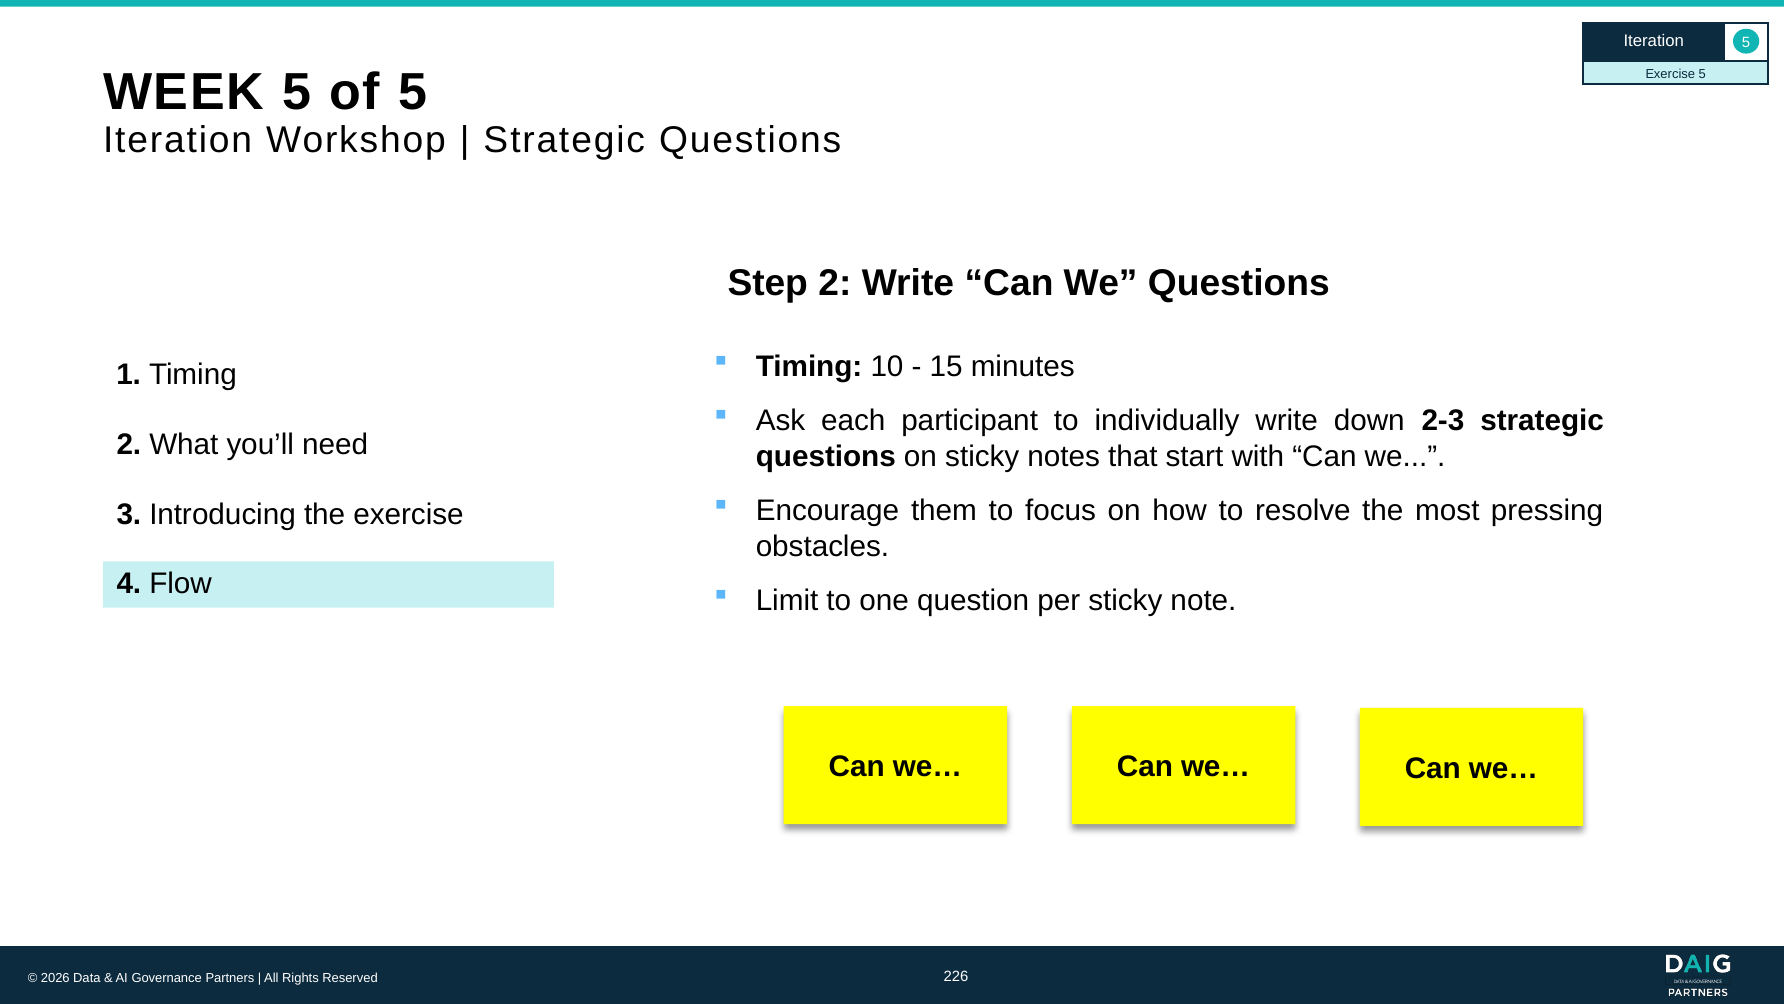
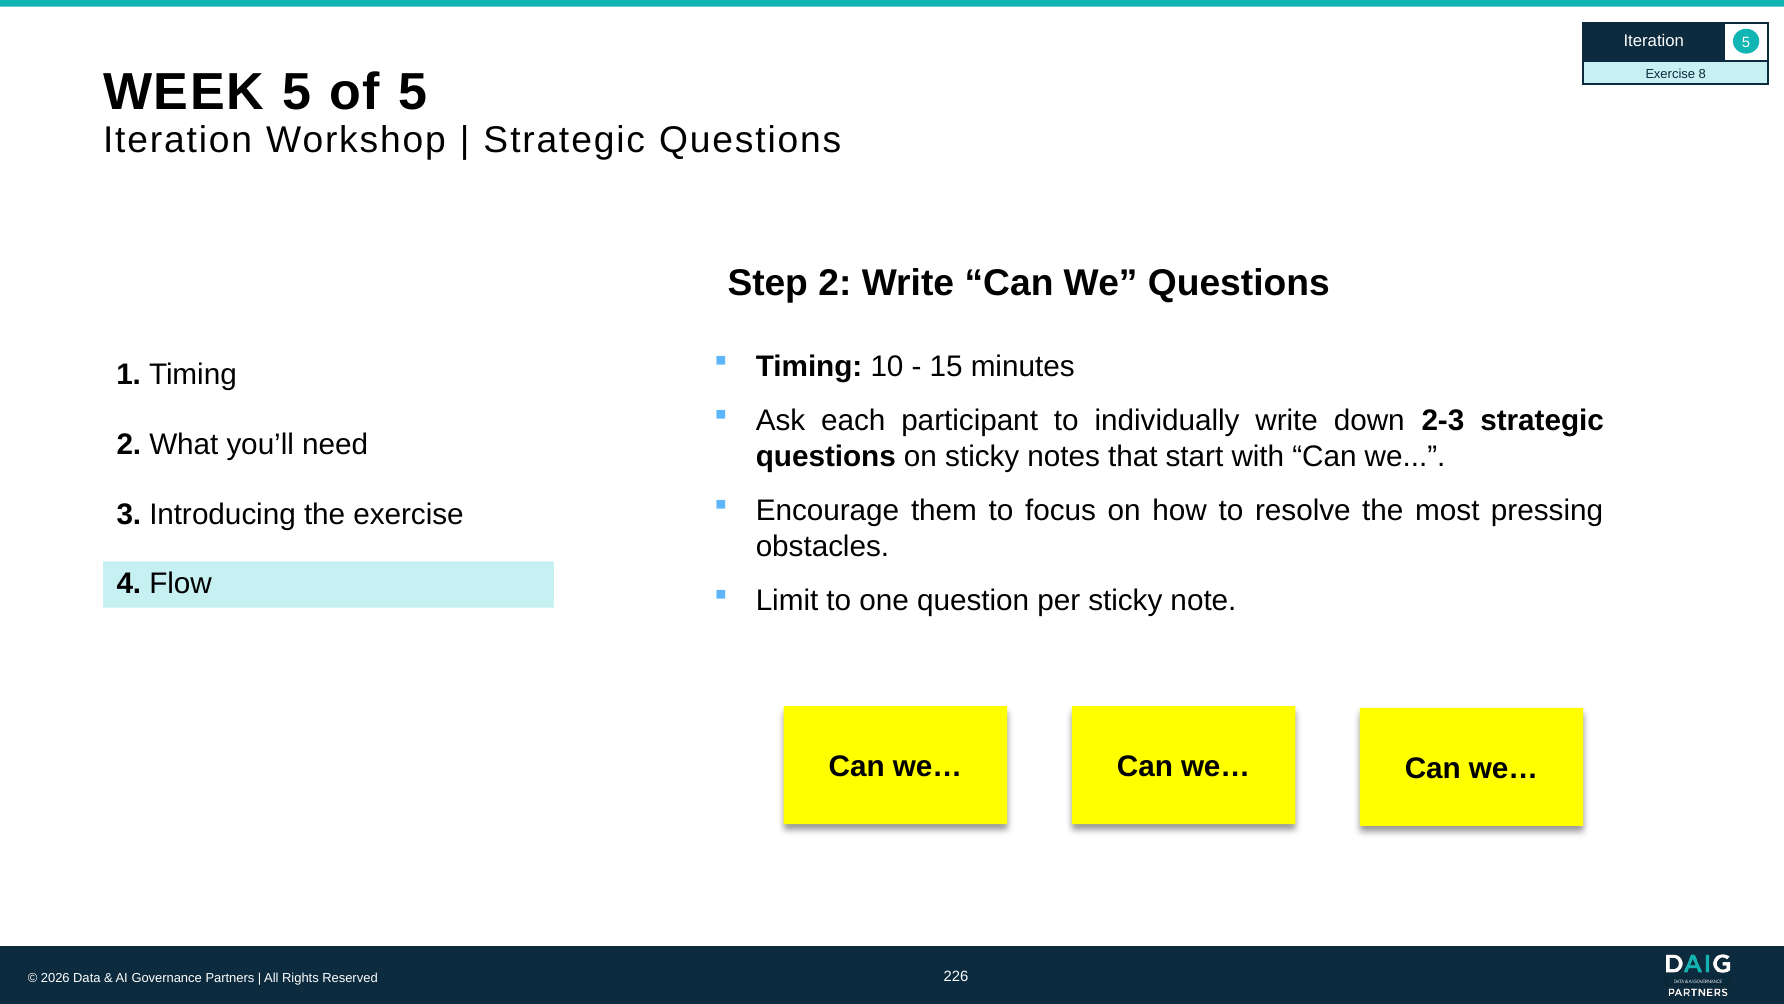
Exercise 5: 5 -> 8
